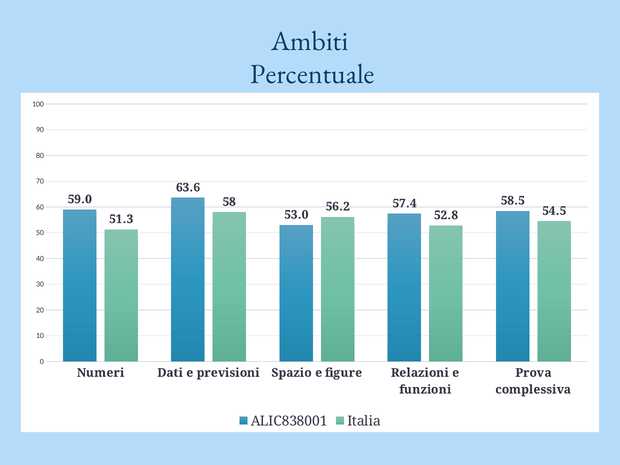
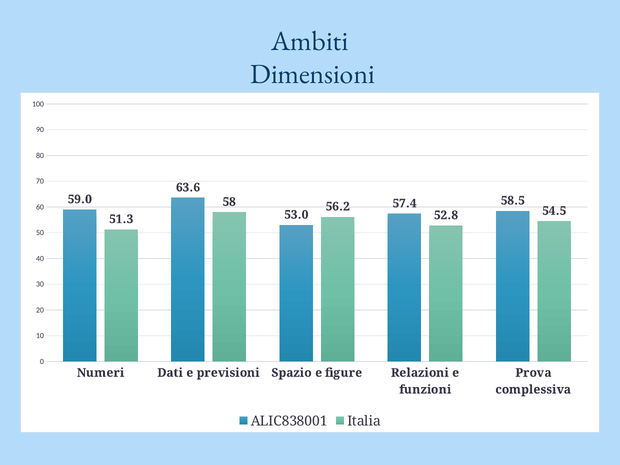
Percentuale: Percentuale -> Dimensioni
